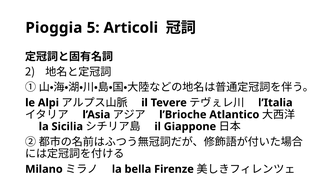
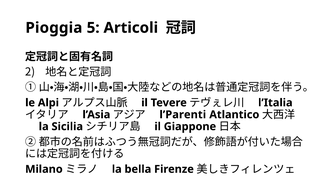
l’Brioche: l’Brioche -> l’Parenti
